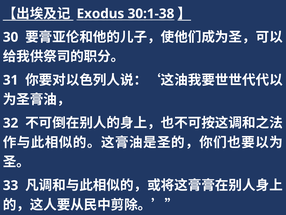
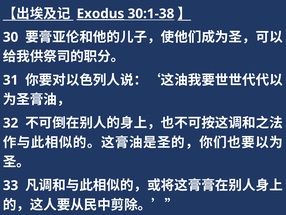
Exodus underline: none -> present
